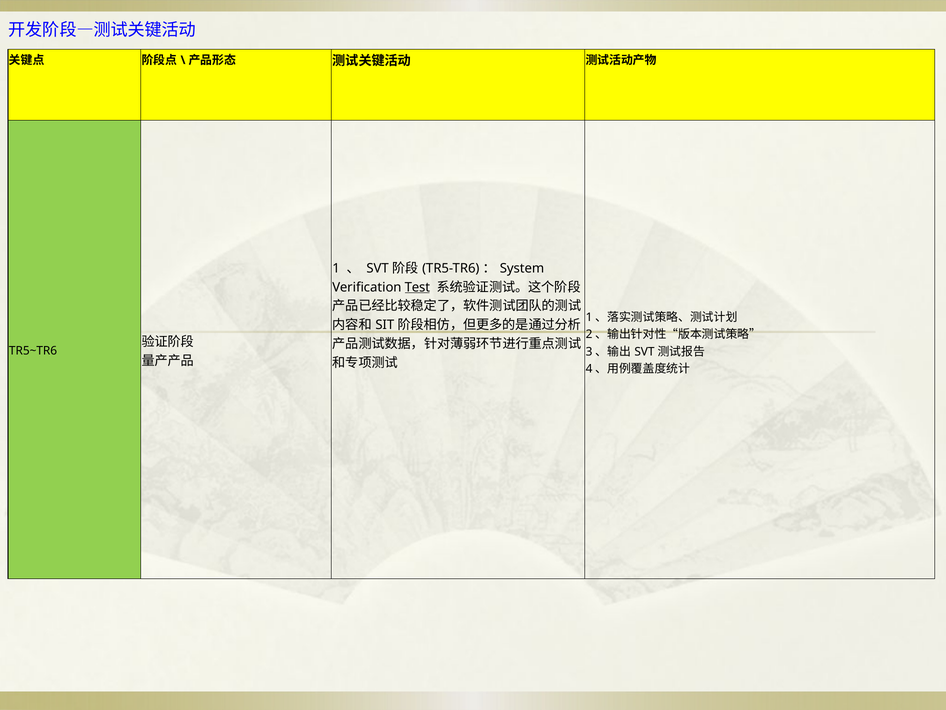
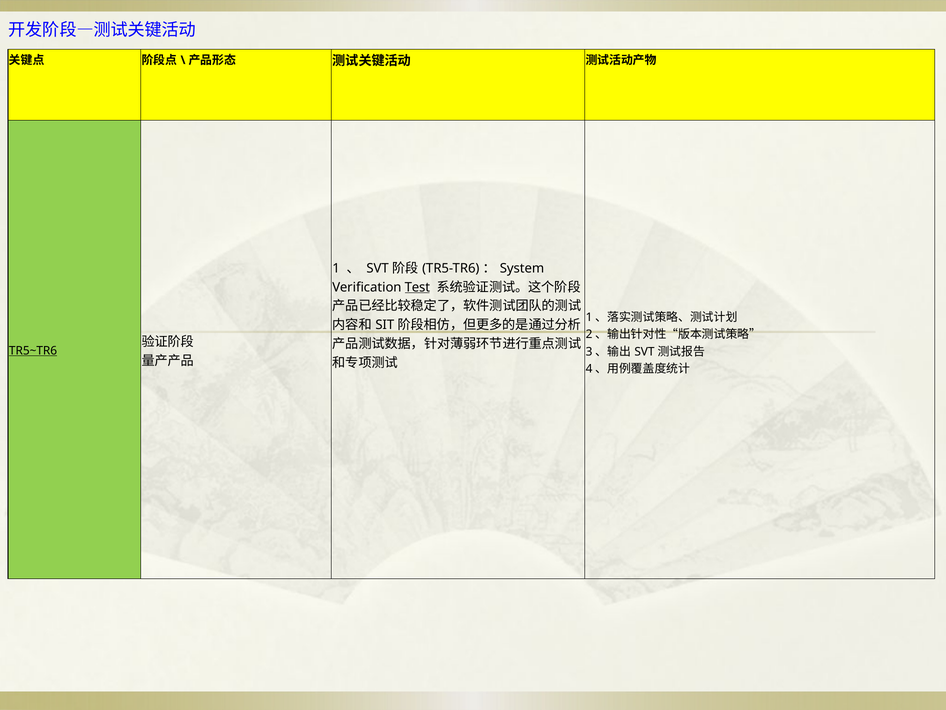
TR5~TR6 underline: none -> present
